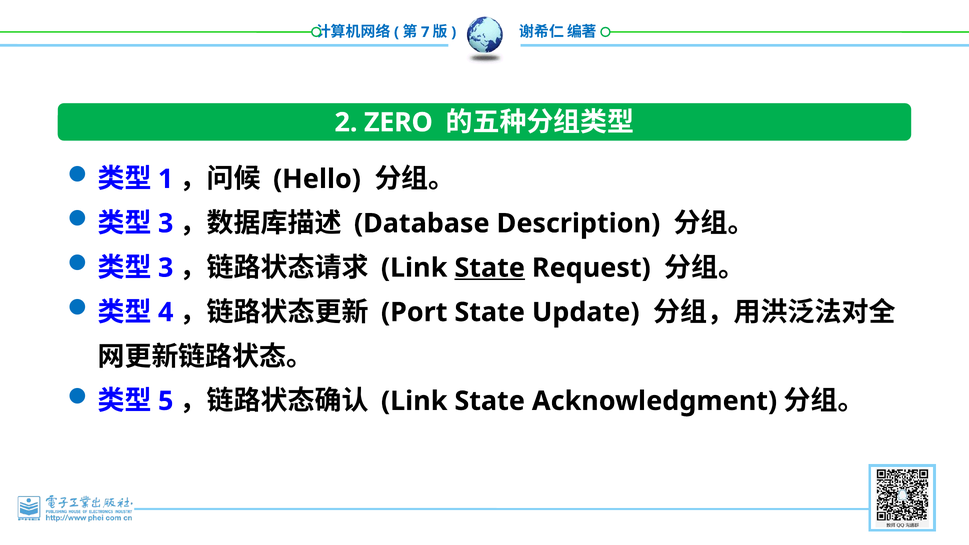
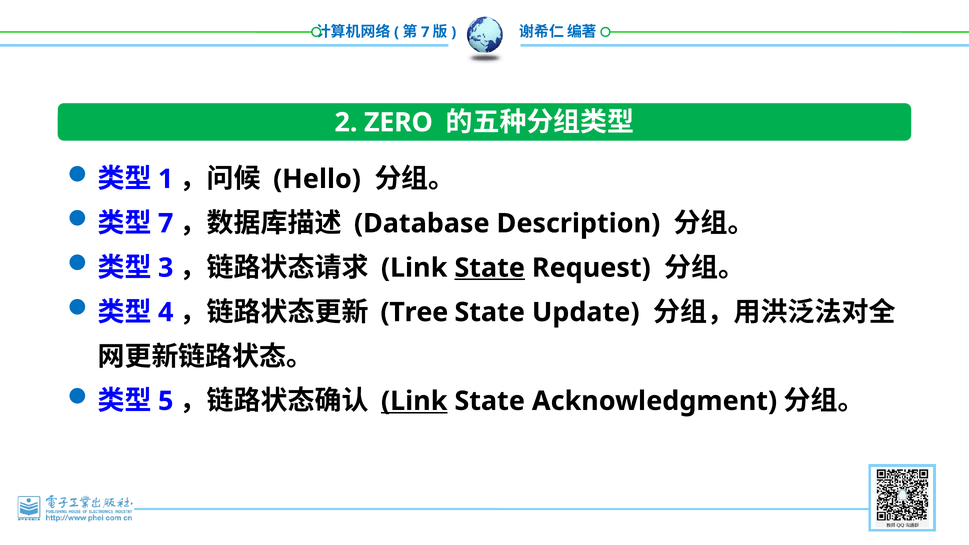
3 at (166, 223): 3 -> 7
Port: Port -> Tree
Link at (414, 401) underline: none -> present
